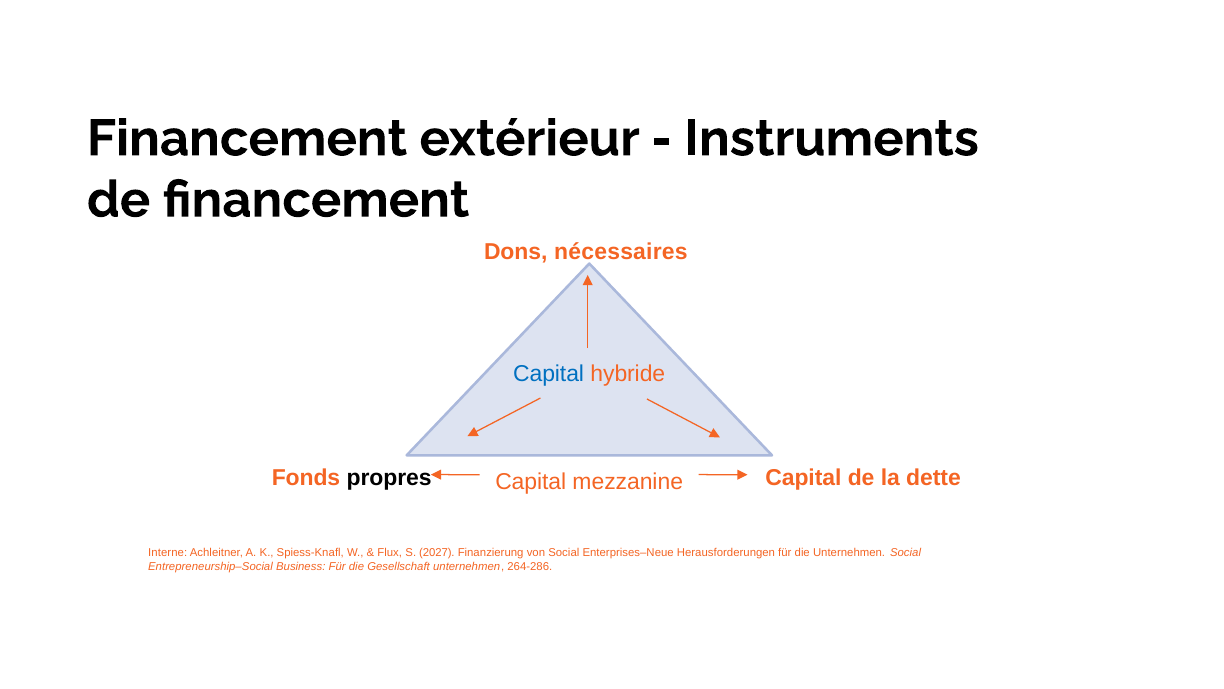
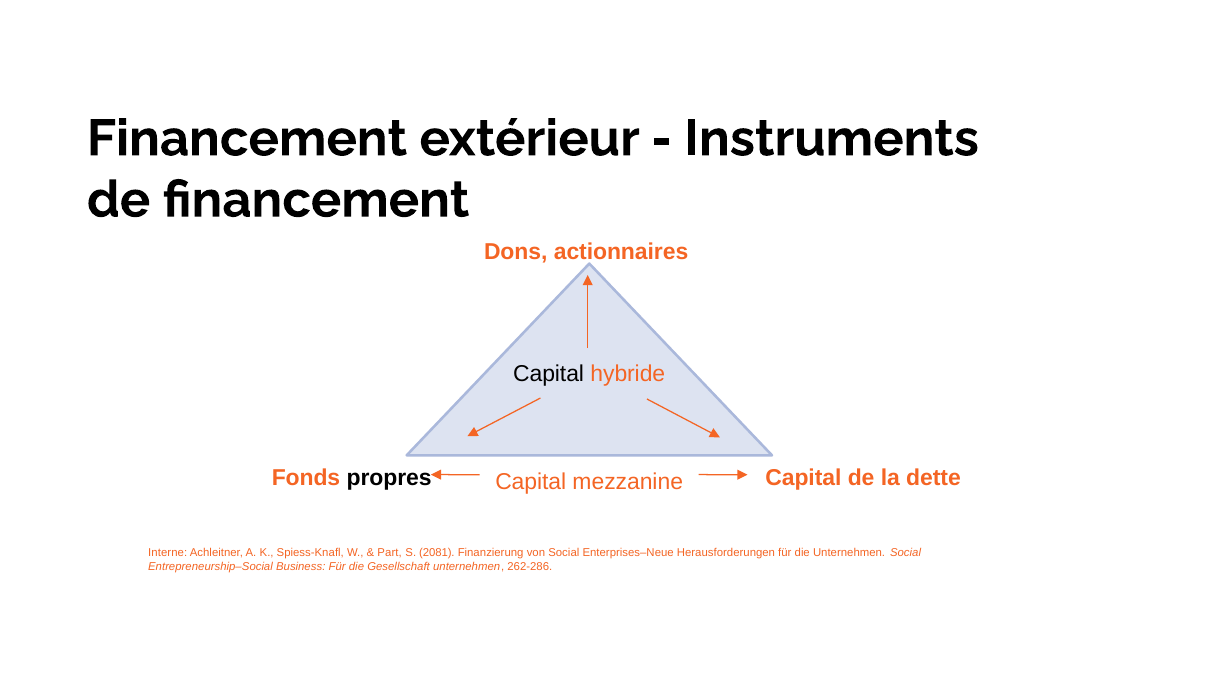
nécessaires: nécessaires -> actionnaires
Capital at (549, 373) colour: blue -> black
Flux: Flux -> Part
2027: 2027 -> 2081
264-286: 264-286 -> 262-286
